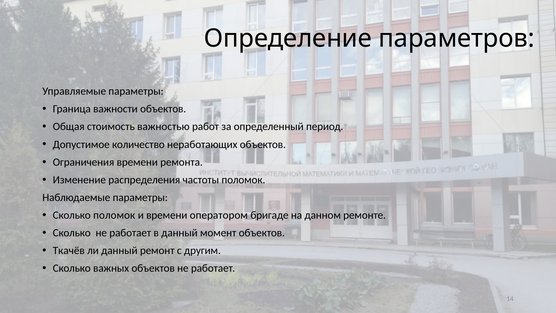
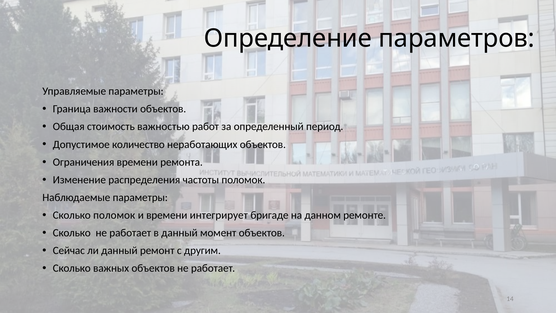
оператором: оператором -> интегрирует
Ткачёв: Ткачёв -> Сейчас
